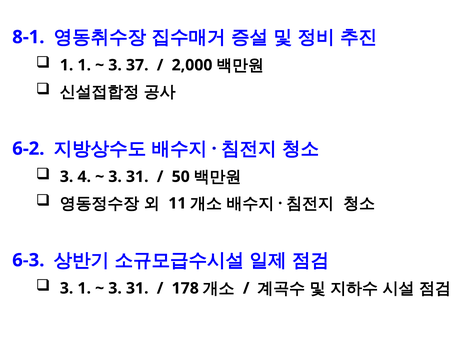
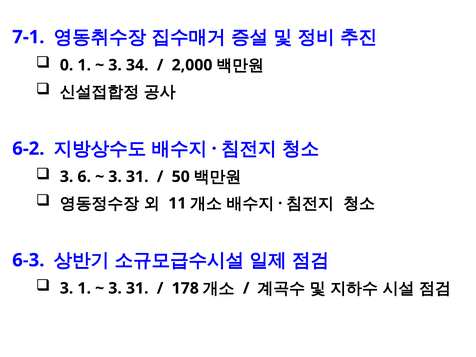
8-1: 8-1 -> 7-1
1 at (67, 65): 1 -> 0
37: 37 -> 34
4: 4 -> 6
